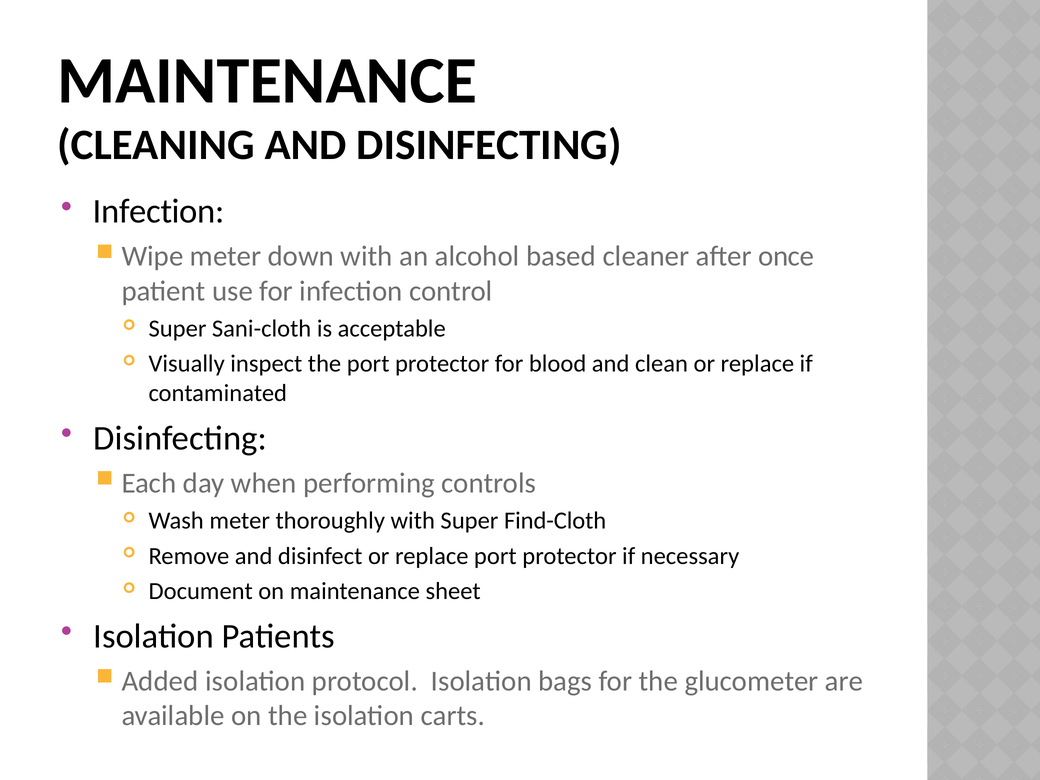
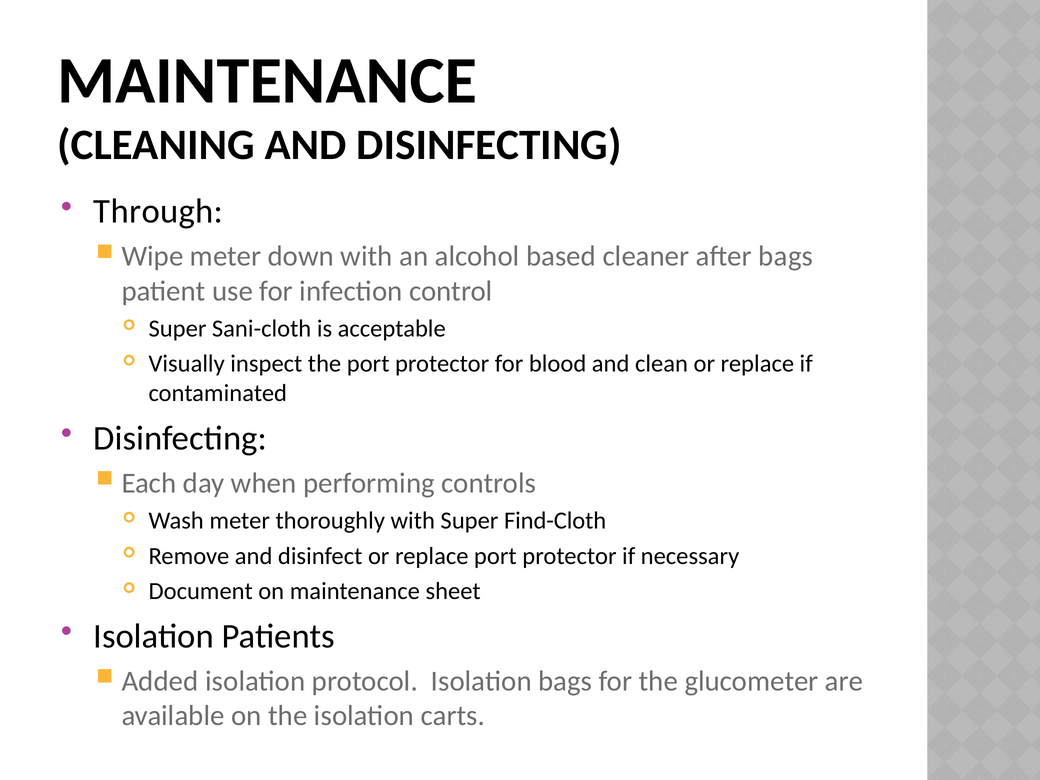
Infection at (159, 211): Infection -> Through
after once: once -> bags
